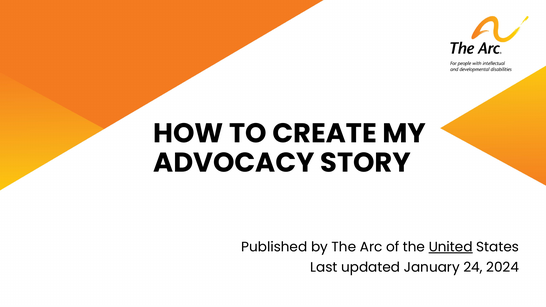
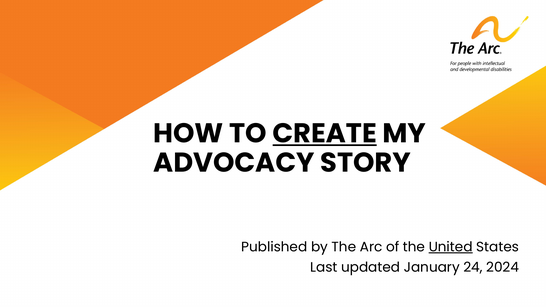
CREATE underline: none -> present
